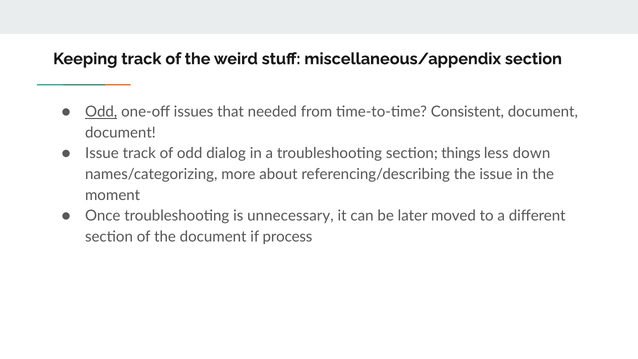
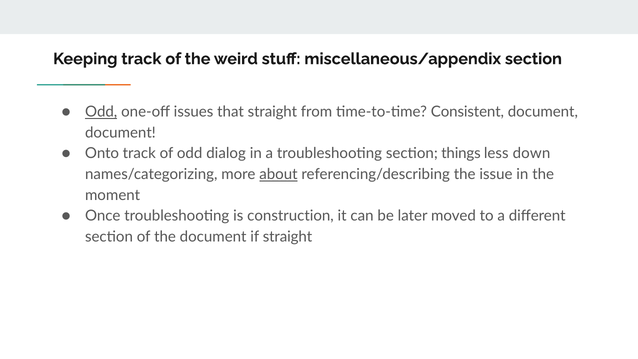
that needed: needed -> straight
Issue at (102, 153): Issue -> Onto
about underline: none -> present
unnecessary: unnecessary -> construction
if process: process -> straight
